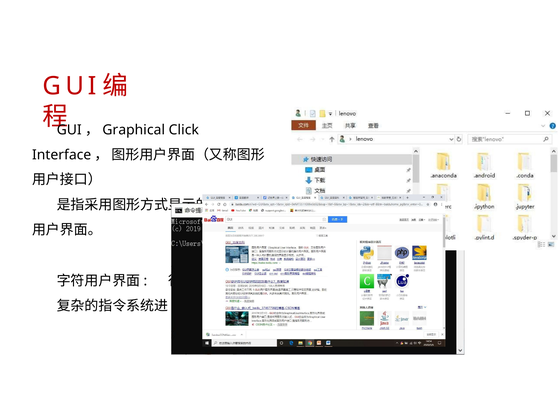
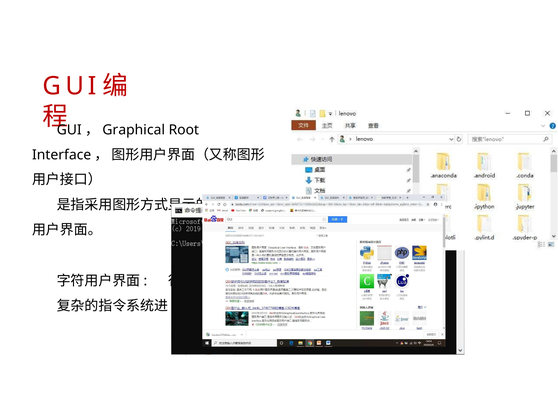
Click: Click -> Root
